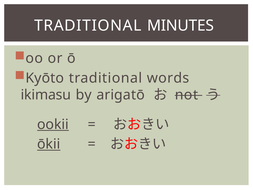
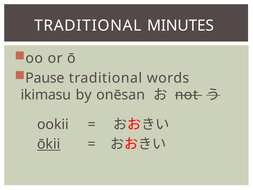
Kyōto: Kyōto -> Pause
arigatō: arigatō -> onēsan
ookii underline: present -> none
